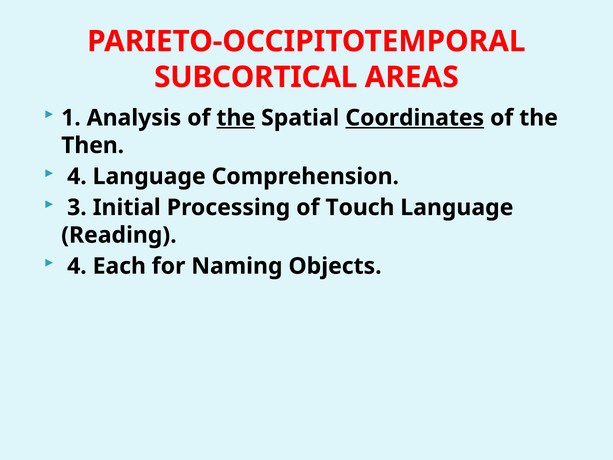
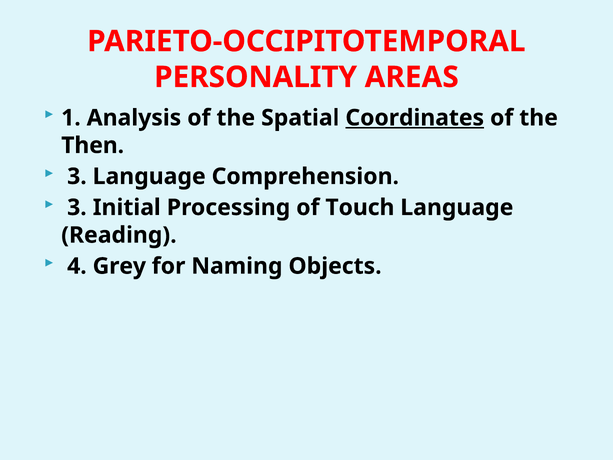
SUBCORTICAL: SUBCORTICAL -> PERSONALITY
the at (236, 118) underline: present -> none
4 at (77, 176): 4 -> 3
Each: Each -> Grey
